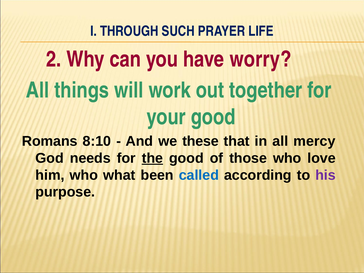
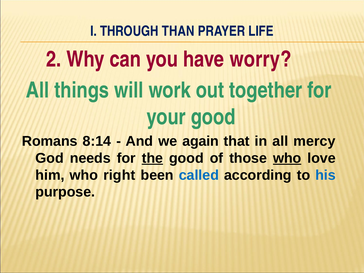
SUCH: SUCH -> THAN
8:10: 8:10 -> 8:14
these: these -> again
who at (287, 158) underline: none -> present
what: what -> right
his colour: purple -> blue
